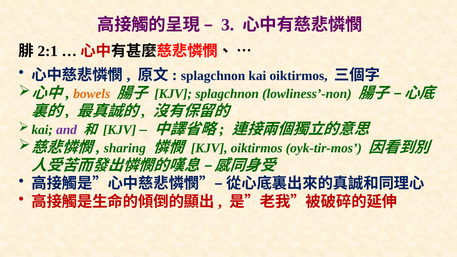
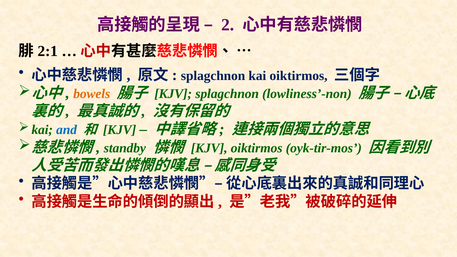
3: 3 -> 2
and colour: purple -> blue
sharing: sharing -> standby
